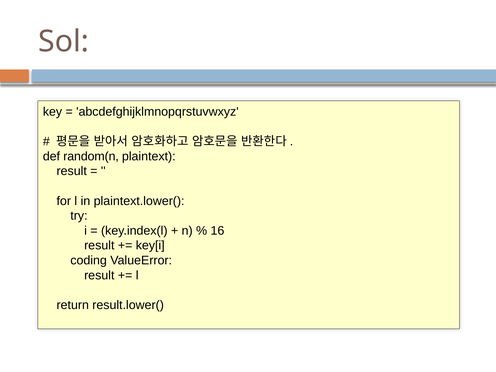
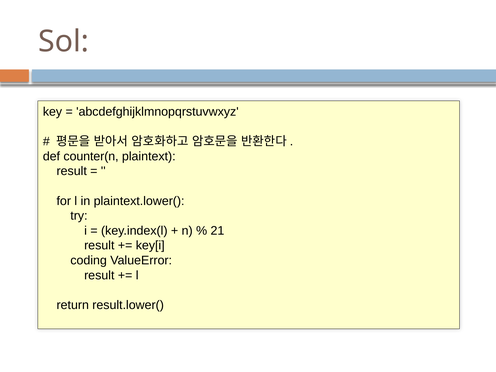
random(n: random(n -> counter(n
16: 16 -> 21
